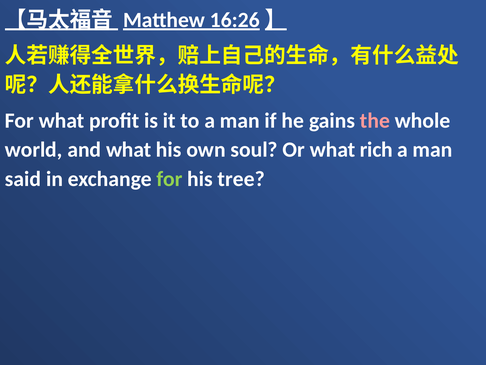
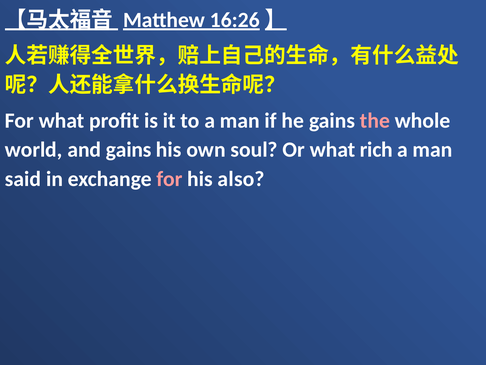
and what: what -> gains
for at (170, 179) colour: light green -> pink
tree: tree -> also
